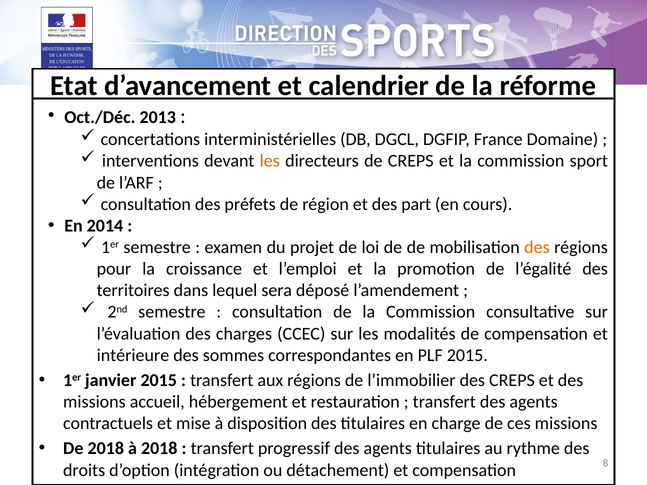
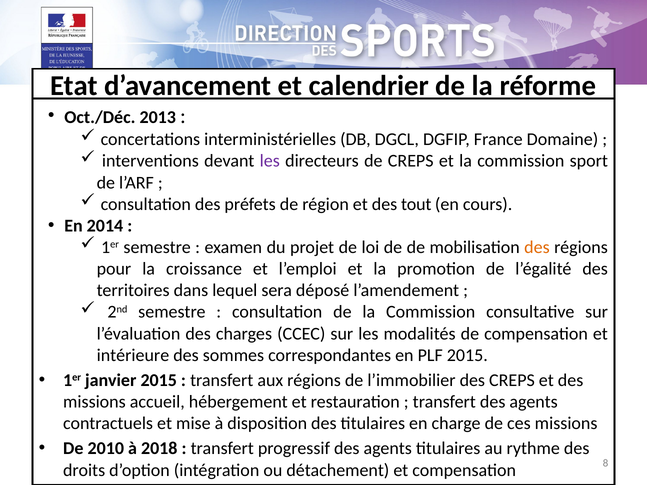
les at (270, 161) colour: orange -> purple
part: part -> tout
De 2018: 2018 -> 2010
